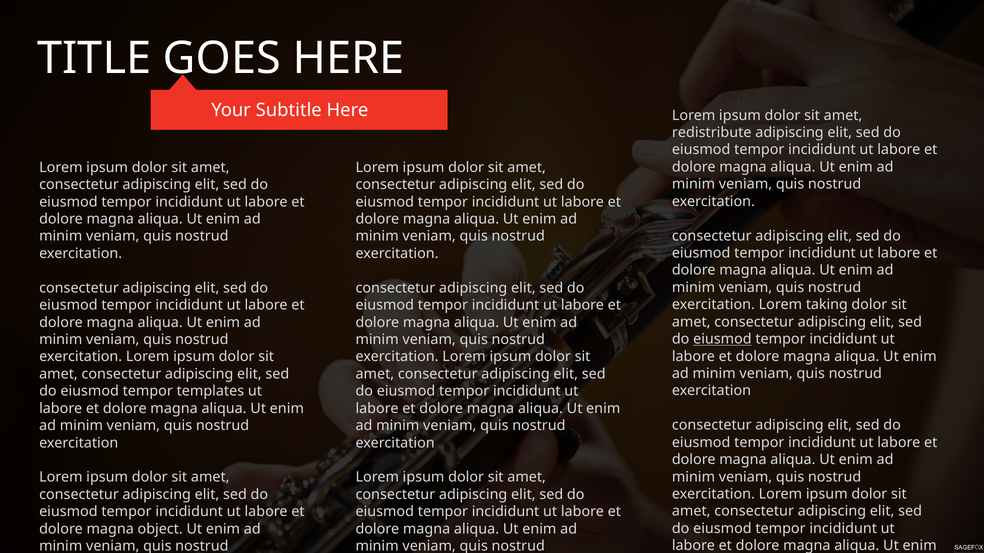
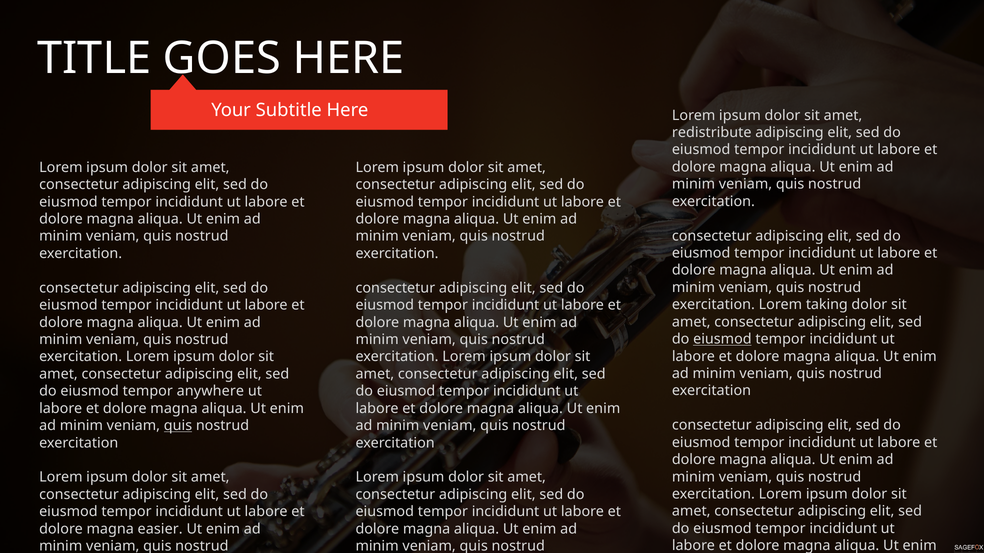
templates: templates -> anywhere
quis at (178, 426) underline: none -> present
object: object -> easier
